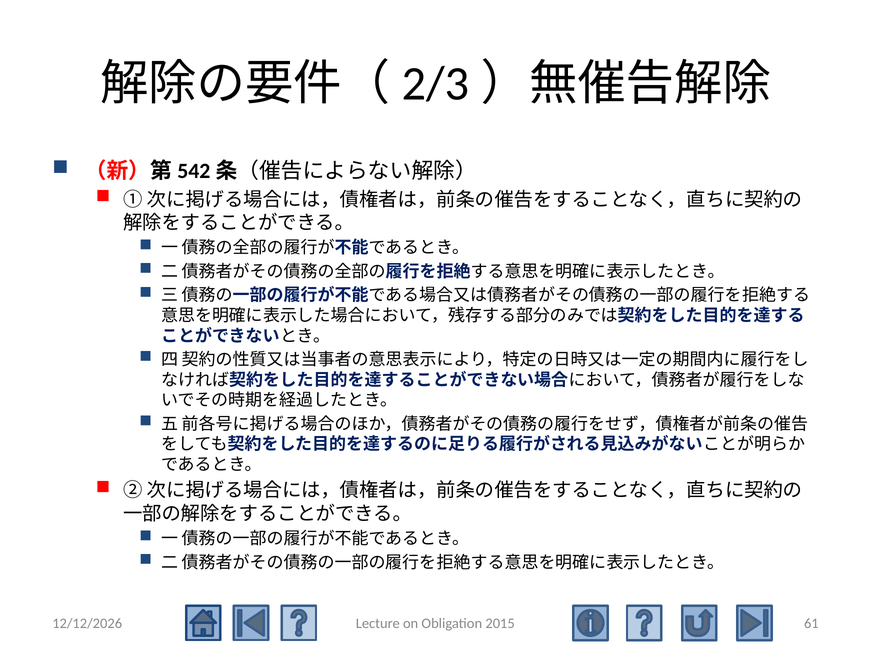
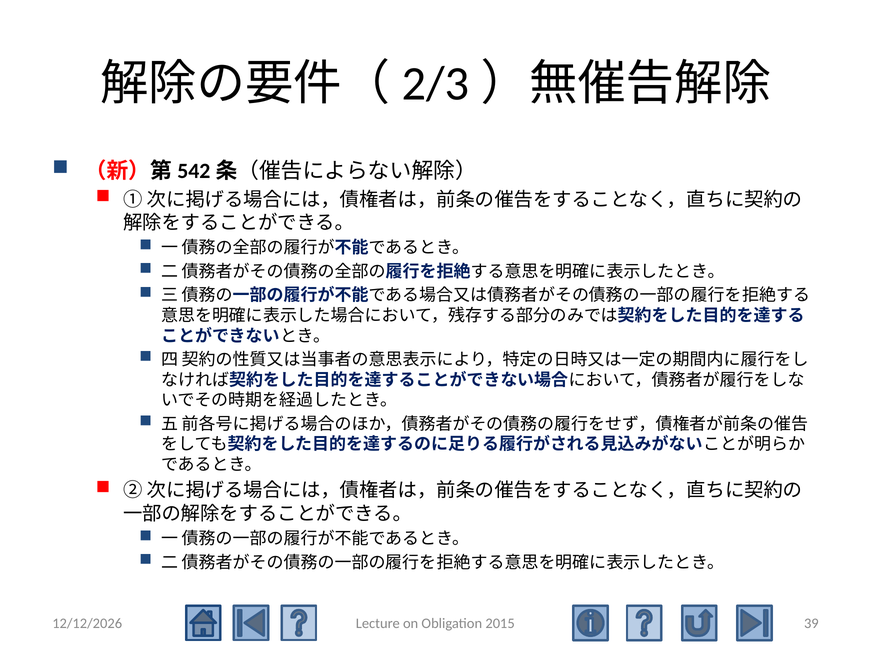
61: 61 -> 39
